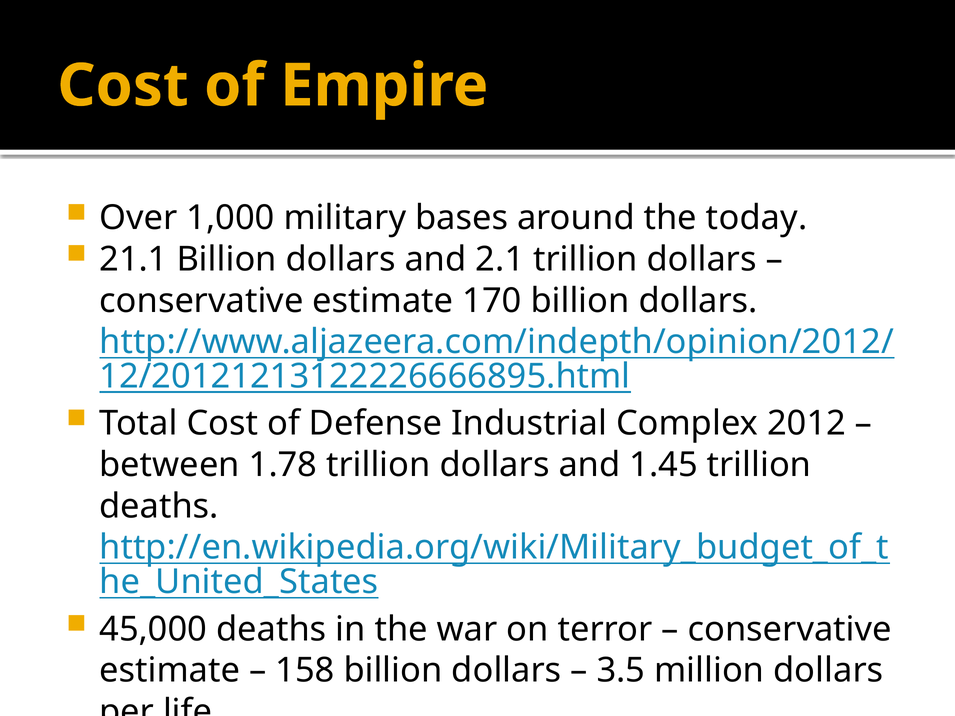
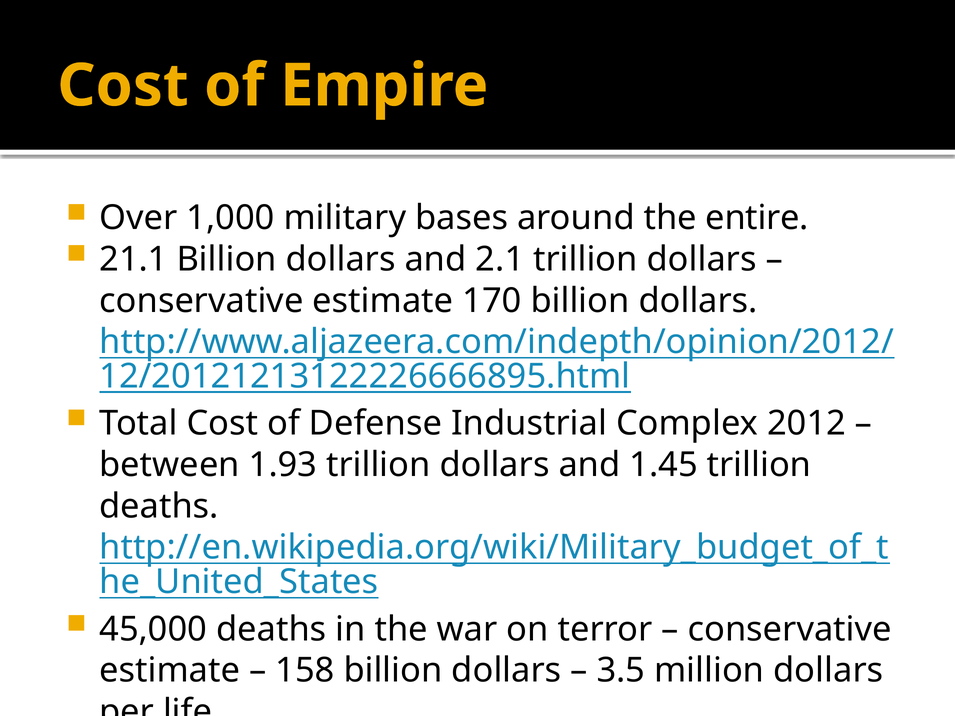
today: today -> entire
1.78: 1.78 -> 1.93
